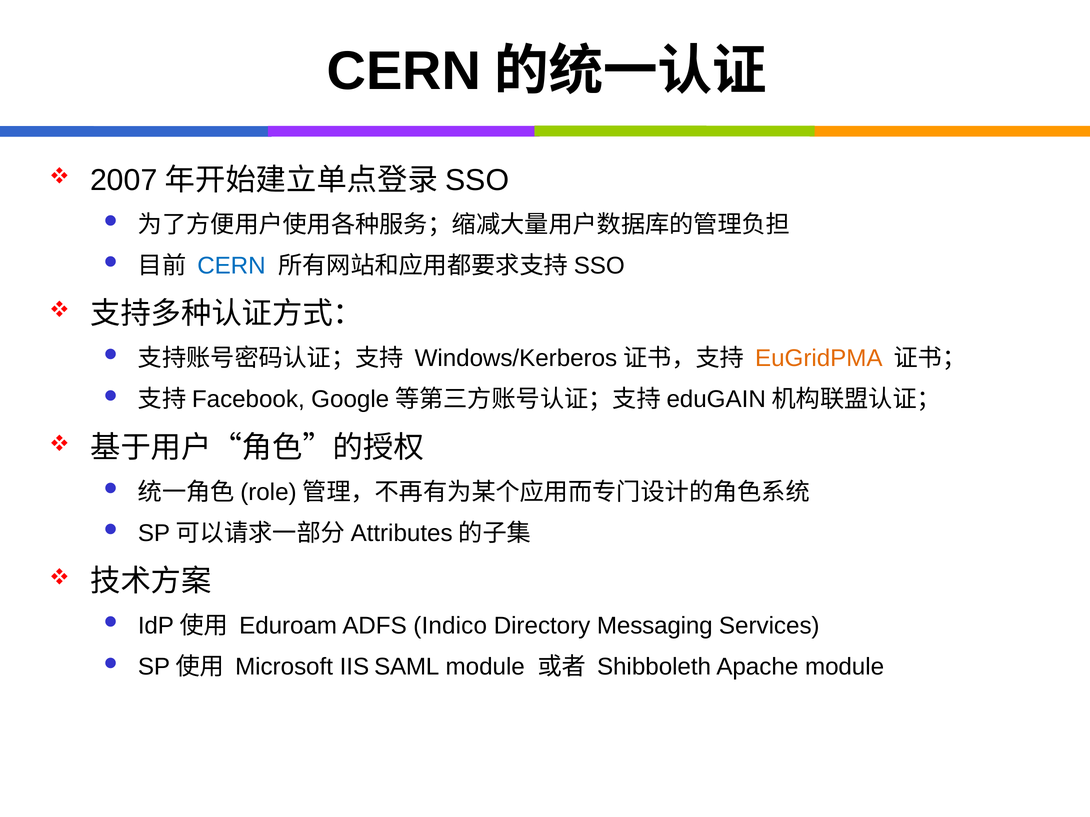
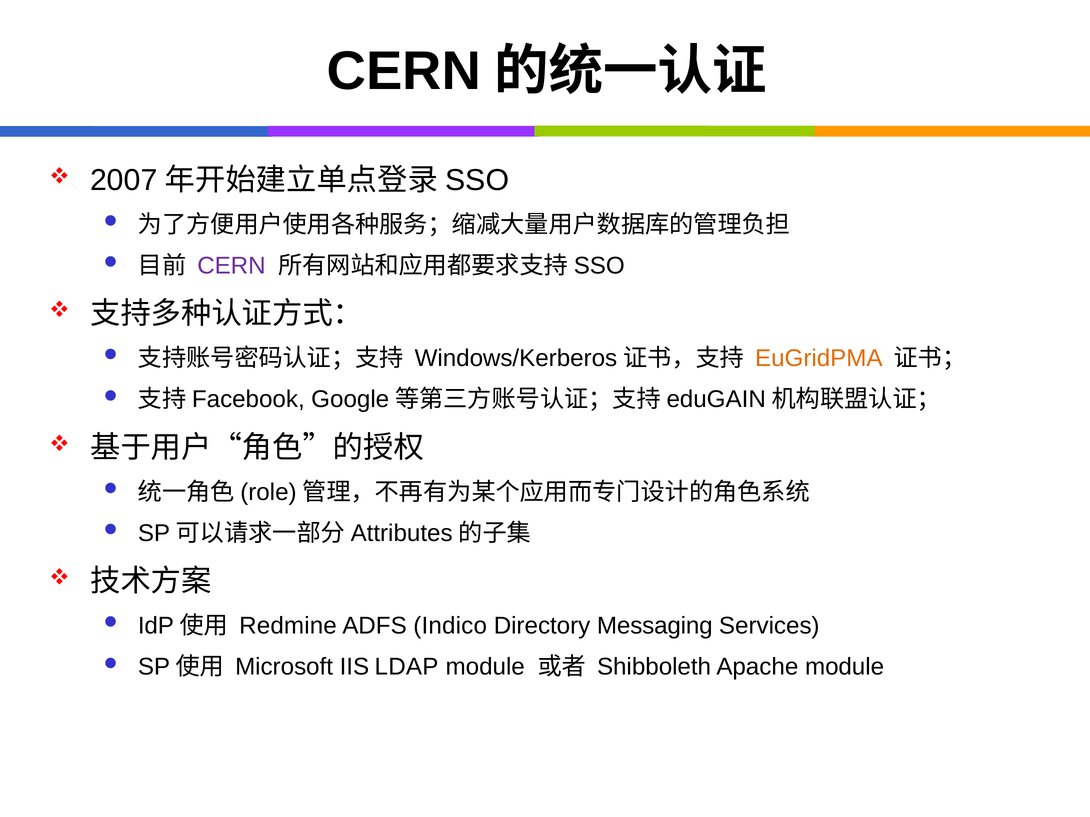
CERN at (231, 266) colour: blue -> purple
Eduroam: Eduroam -> Redmine
SAML: SAML -> LDAP
